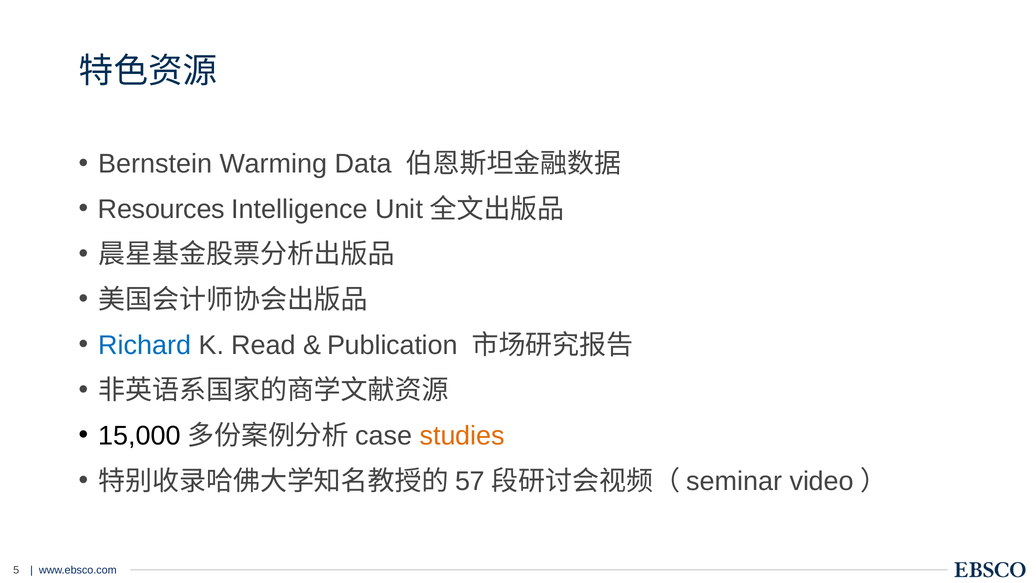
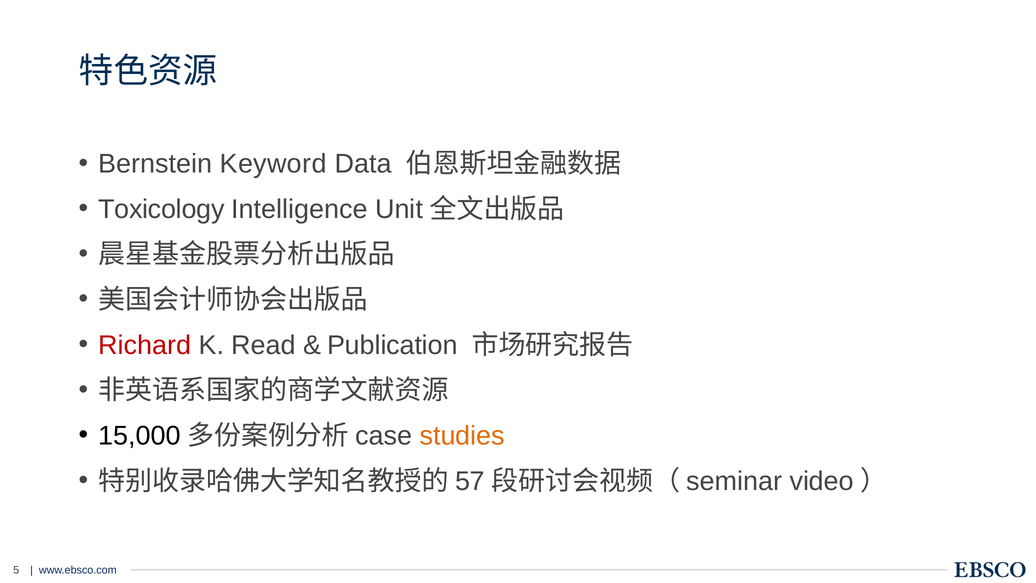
Warming: Warming -> Keyword
Resources: Resources -> Toxicology
Richard colour: blue -> red
